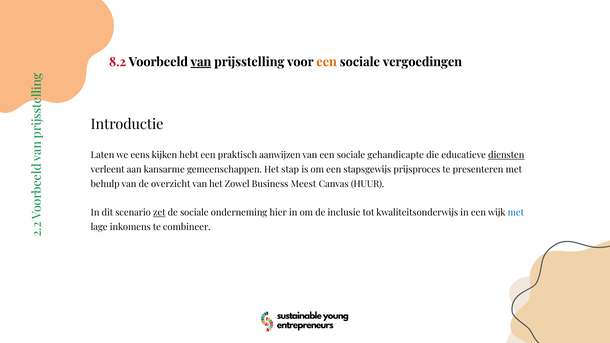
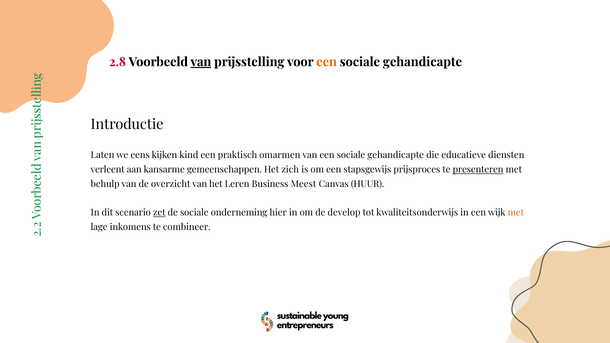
8.2: 8.2 -> 2.8
vergoedingen at (422, 62): vergoedingen -> gehandicapte
hebt: hebt -> kind
aanwijzen: aanwijzen -> omarmen
diensten underline: present -> none
stap: stap -> zich
presenteren underline: none -> present
Zowel: Zowel -> Leren
inclusie: inclusie -> develop
met at (516, 213) colour: blue -> orange
